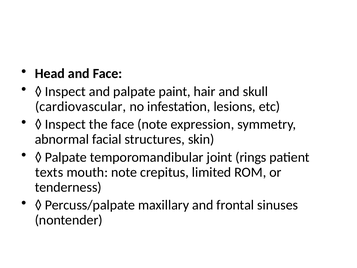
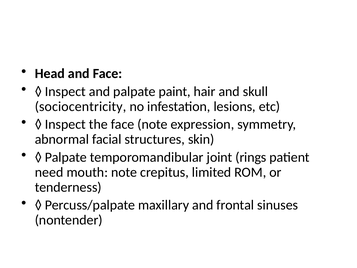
cardiovascular: cardiovascular -> sociocentricity
texts: texts -> need
